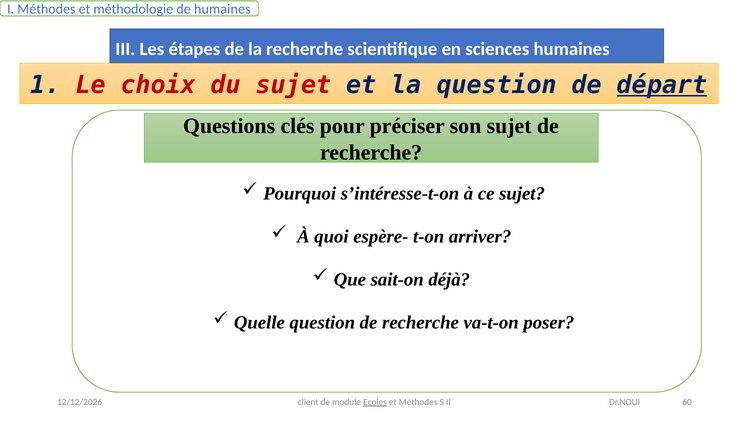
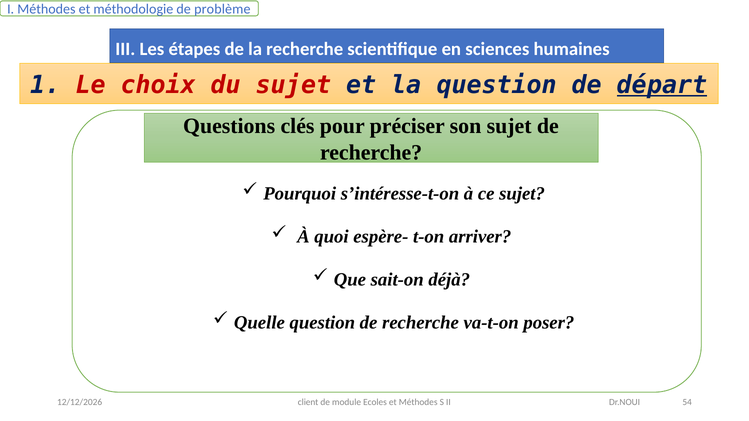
de humaines: humaines -> problème
Ecoles underline: present -> none
60: 60 -> 54
